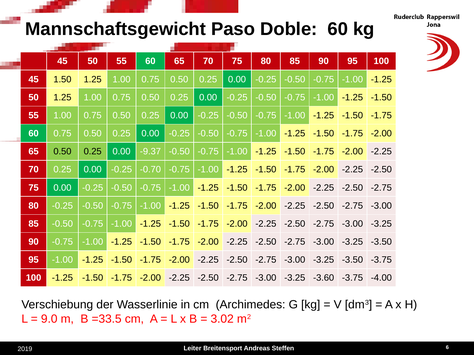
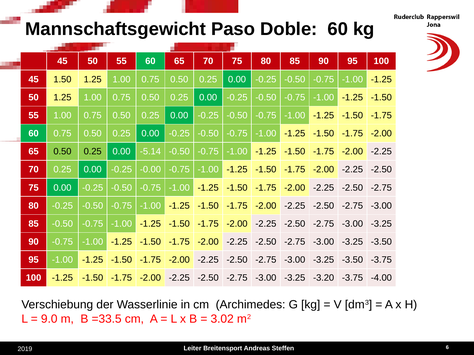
-9.37: -9.37 -> -5.14
-0.70: -0.70 -> -0.00
-3.60: -3.60 -> -3.20
